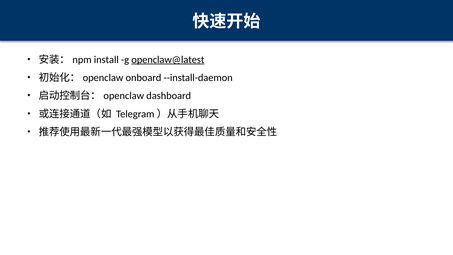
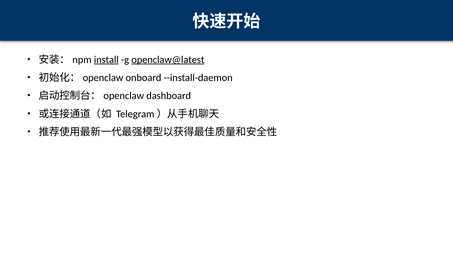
install underline: none -> present
